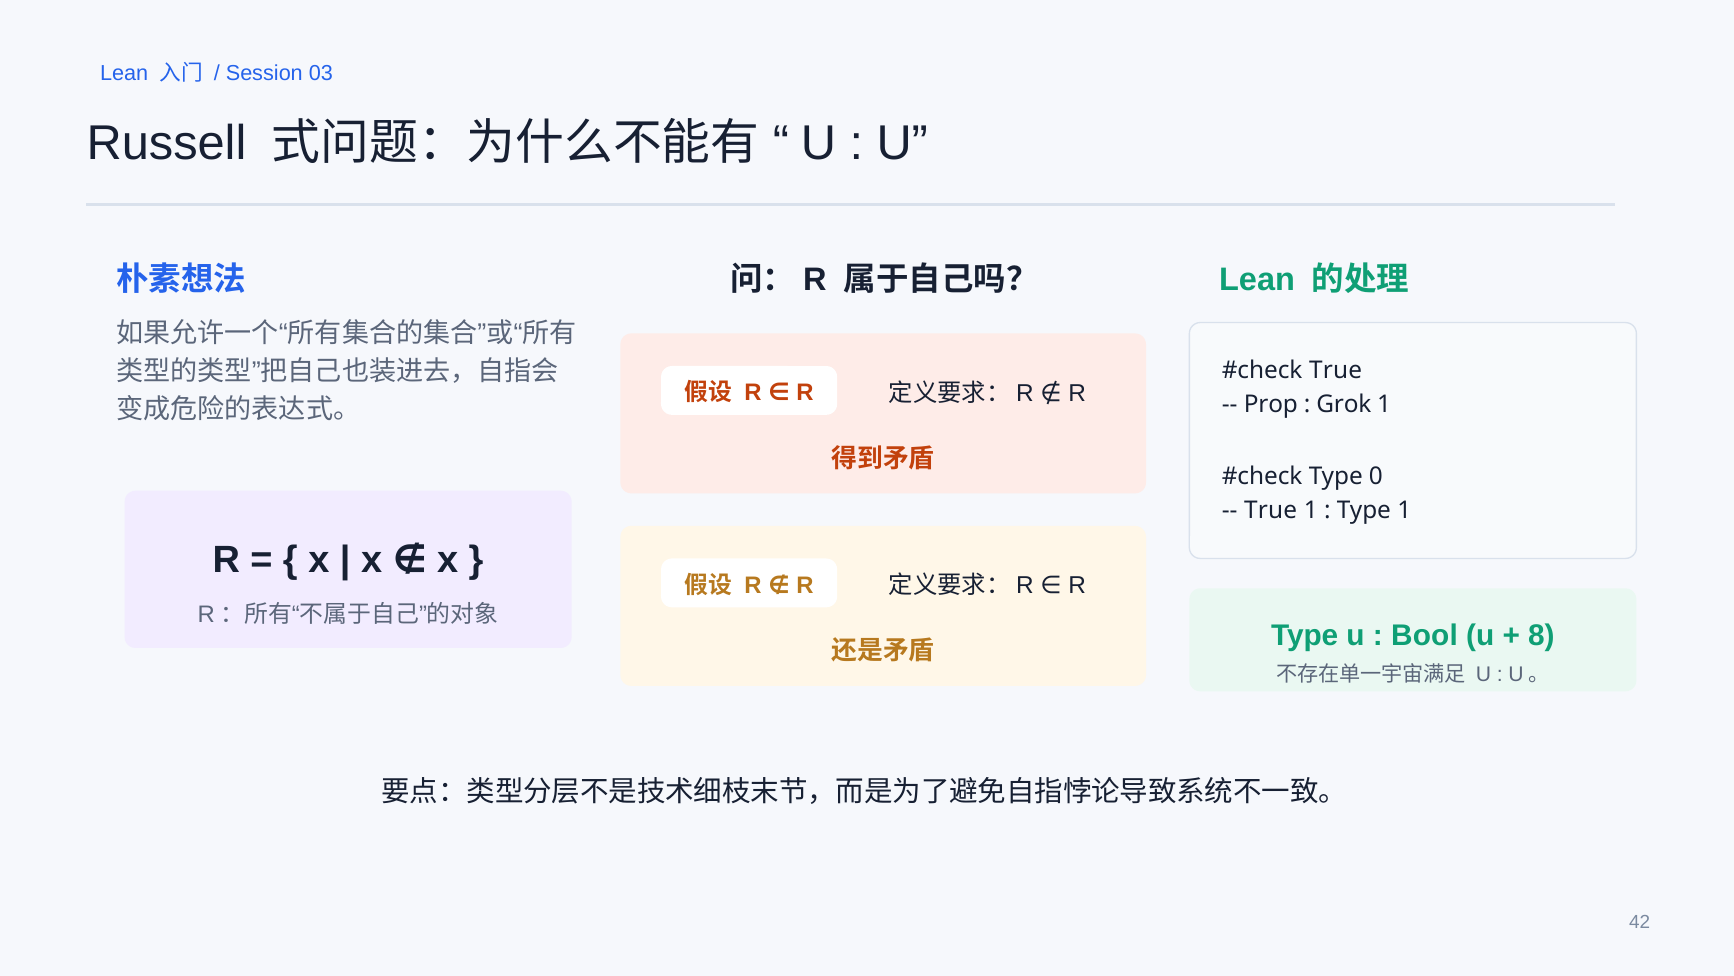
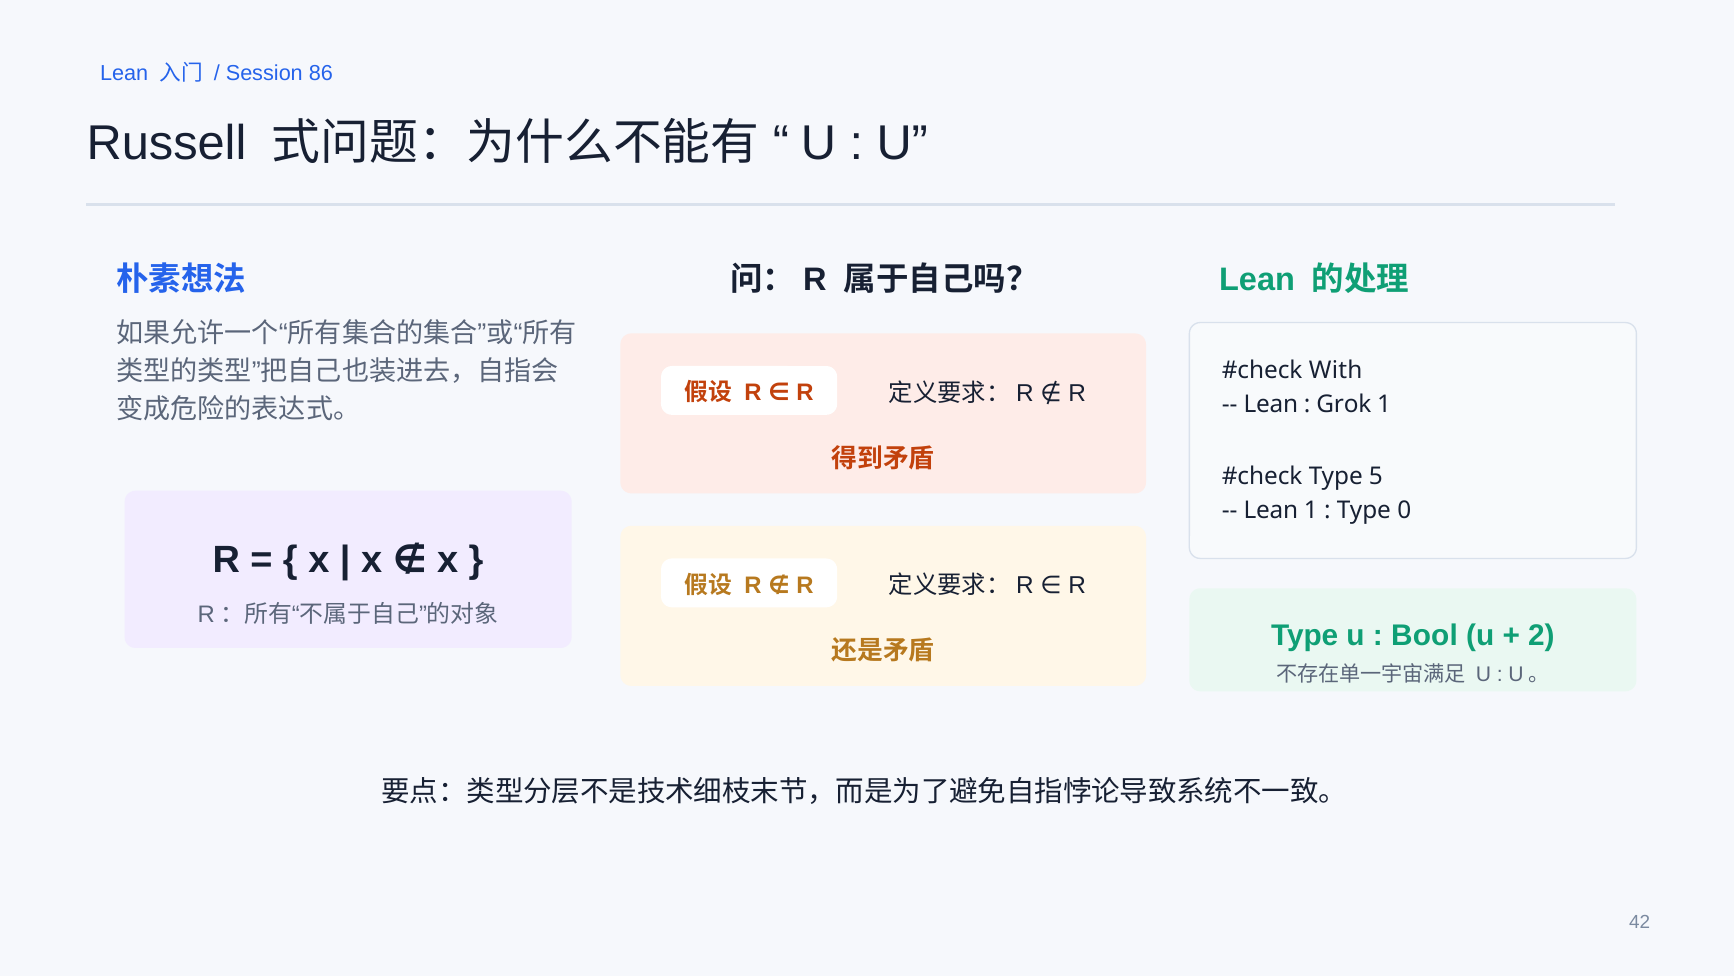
03: 03 -> 86
True at (1336, 370): True -> With
Prop at (1271, 404): Prop -> Lean
0: 0 -> 5
True at (1271, 510): True -> Lean
Type 1: 1 -> 0
8: 8 -> 2
